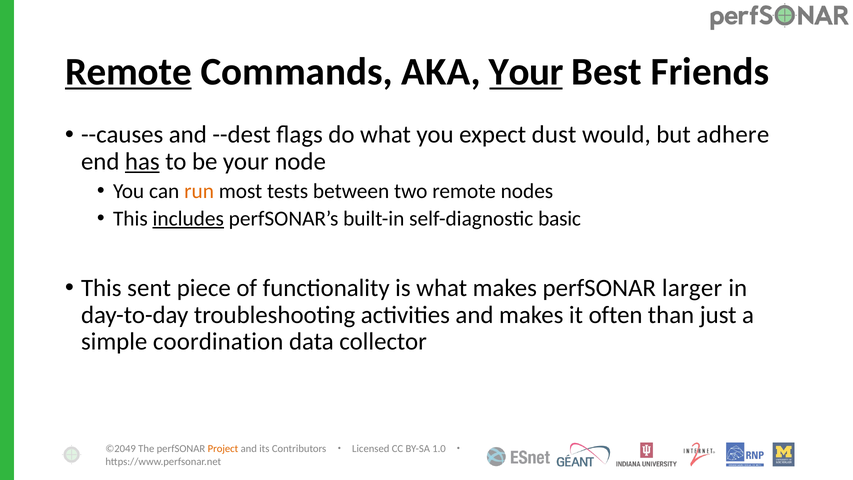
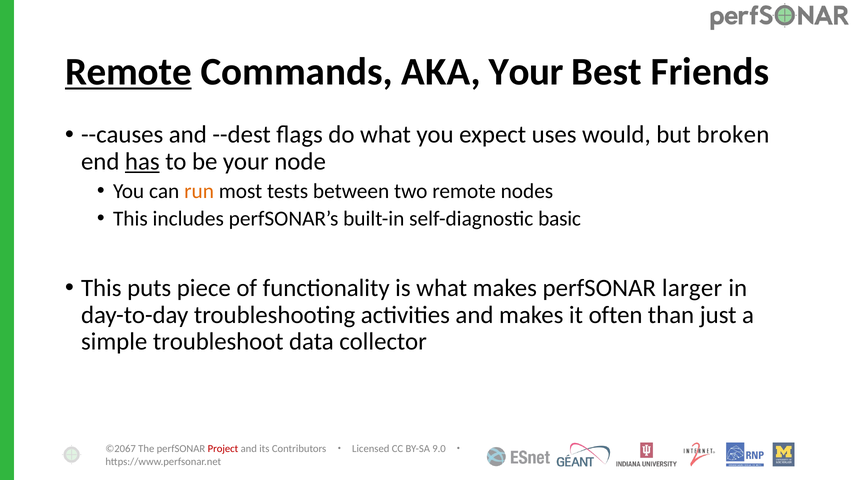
Your at (526, 72) underline: present -> none
dust: dust -> uses
adhere: adhere -> broken
includes underline: present -> none
sent: sent -> puts
coordination: coordination -> troubleshoot
©2049: ©2049 -> ©2067
Project colour: orange -> red
1.0: 1.0 -> 9.0
